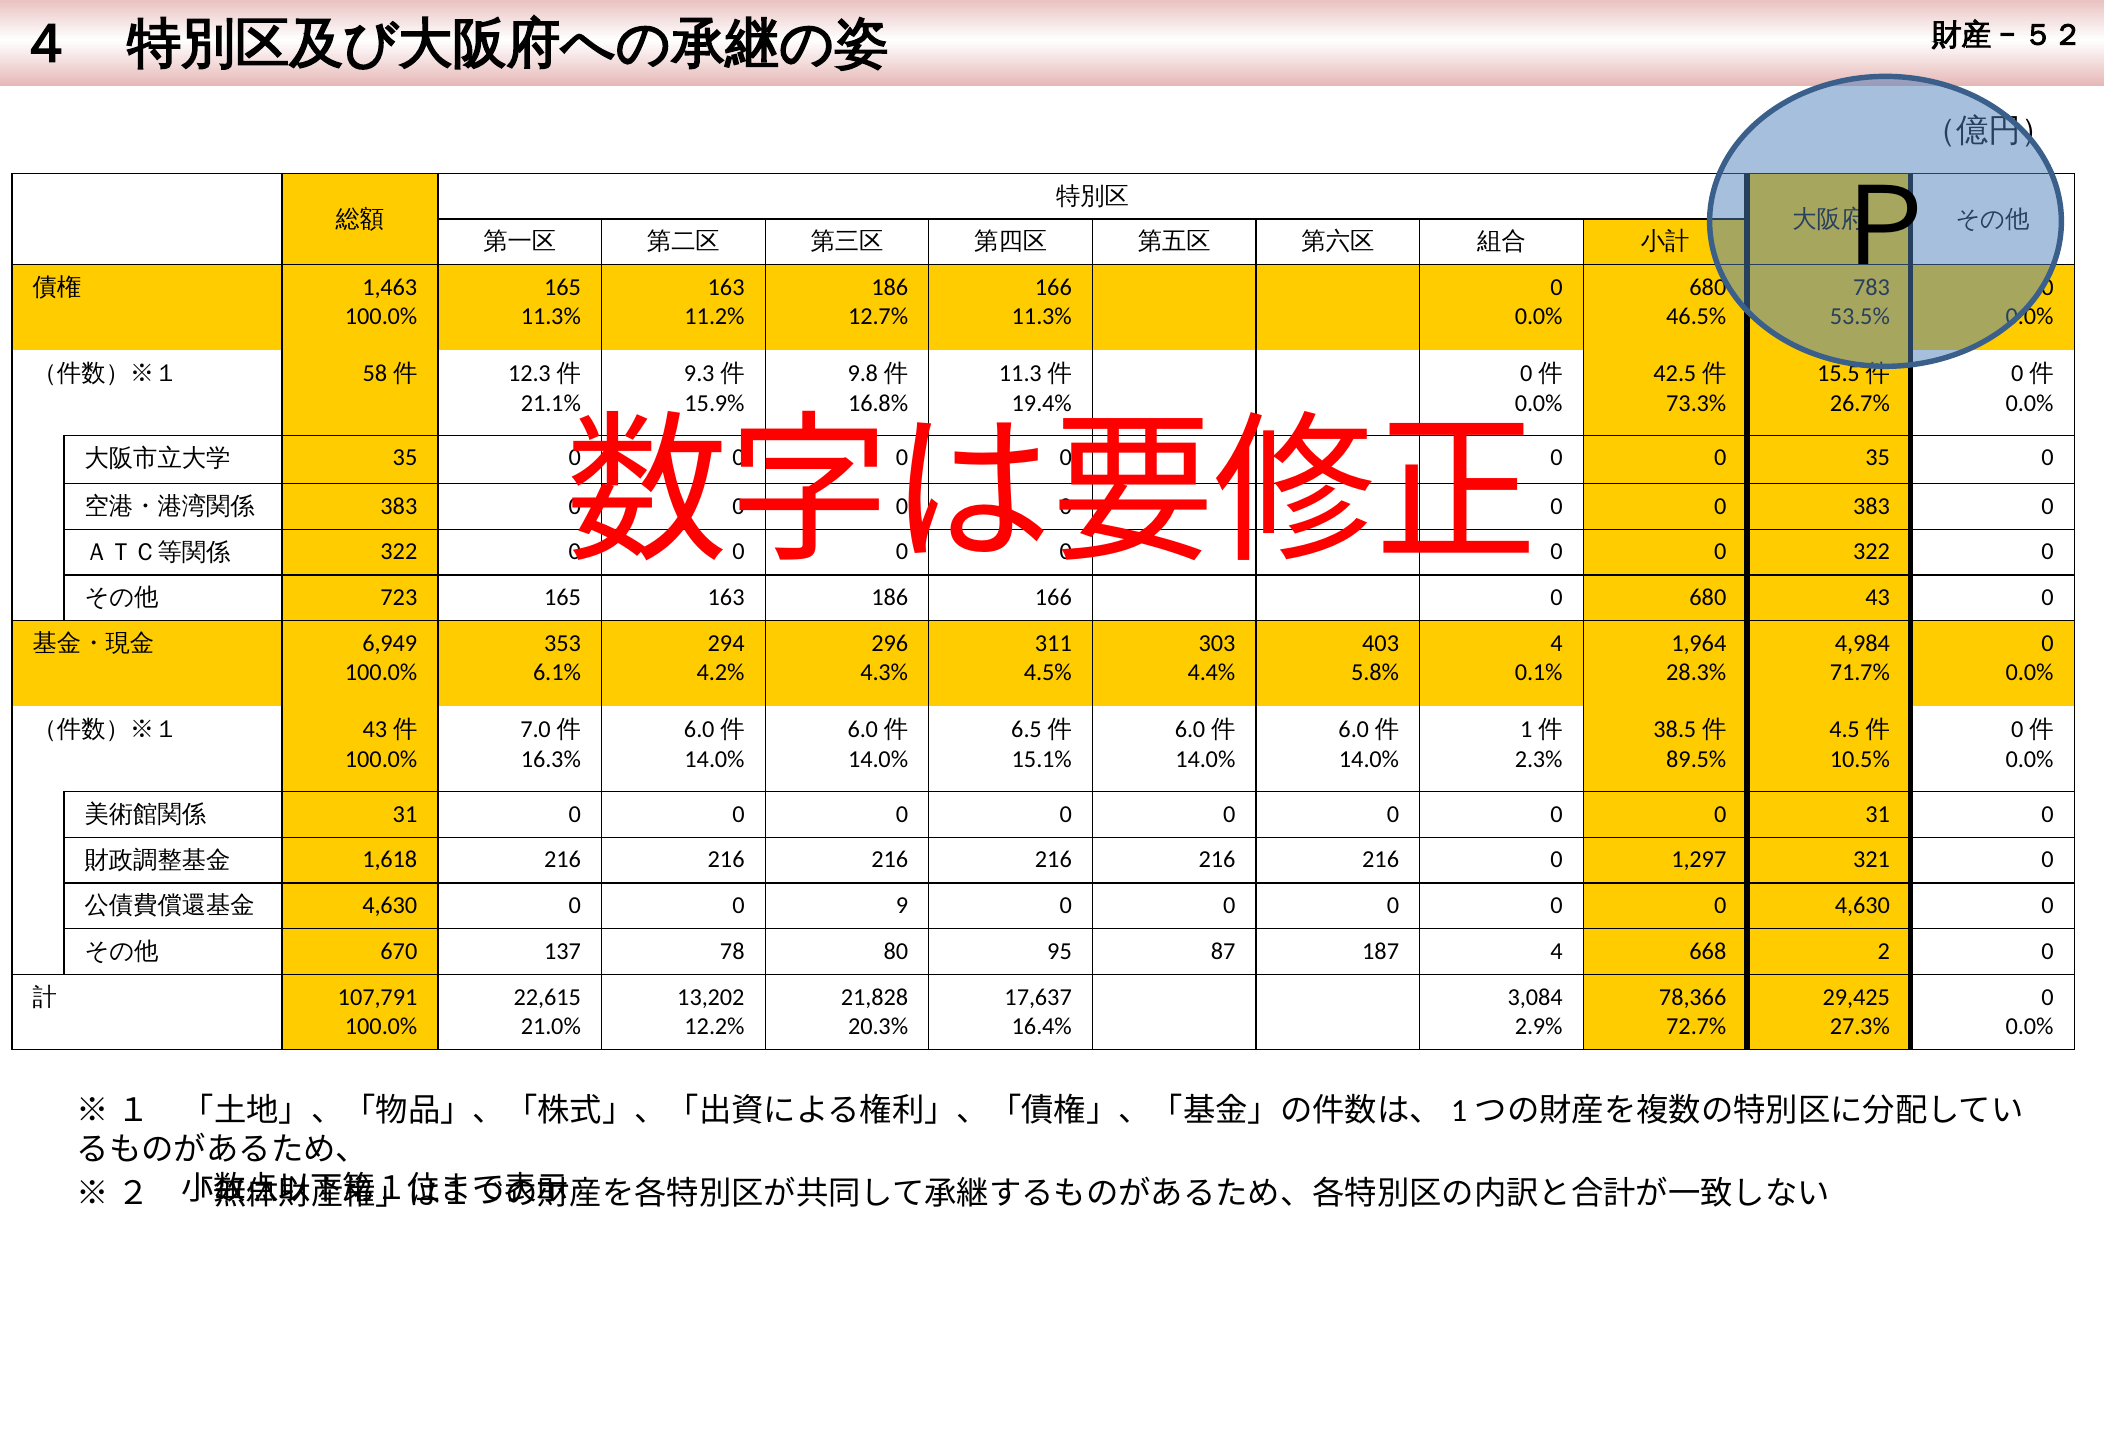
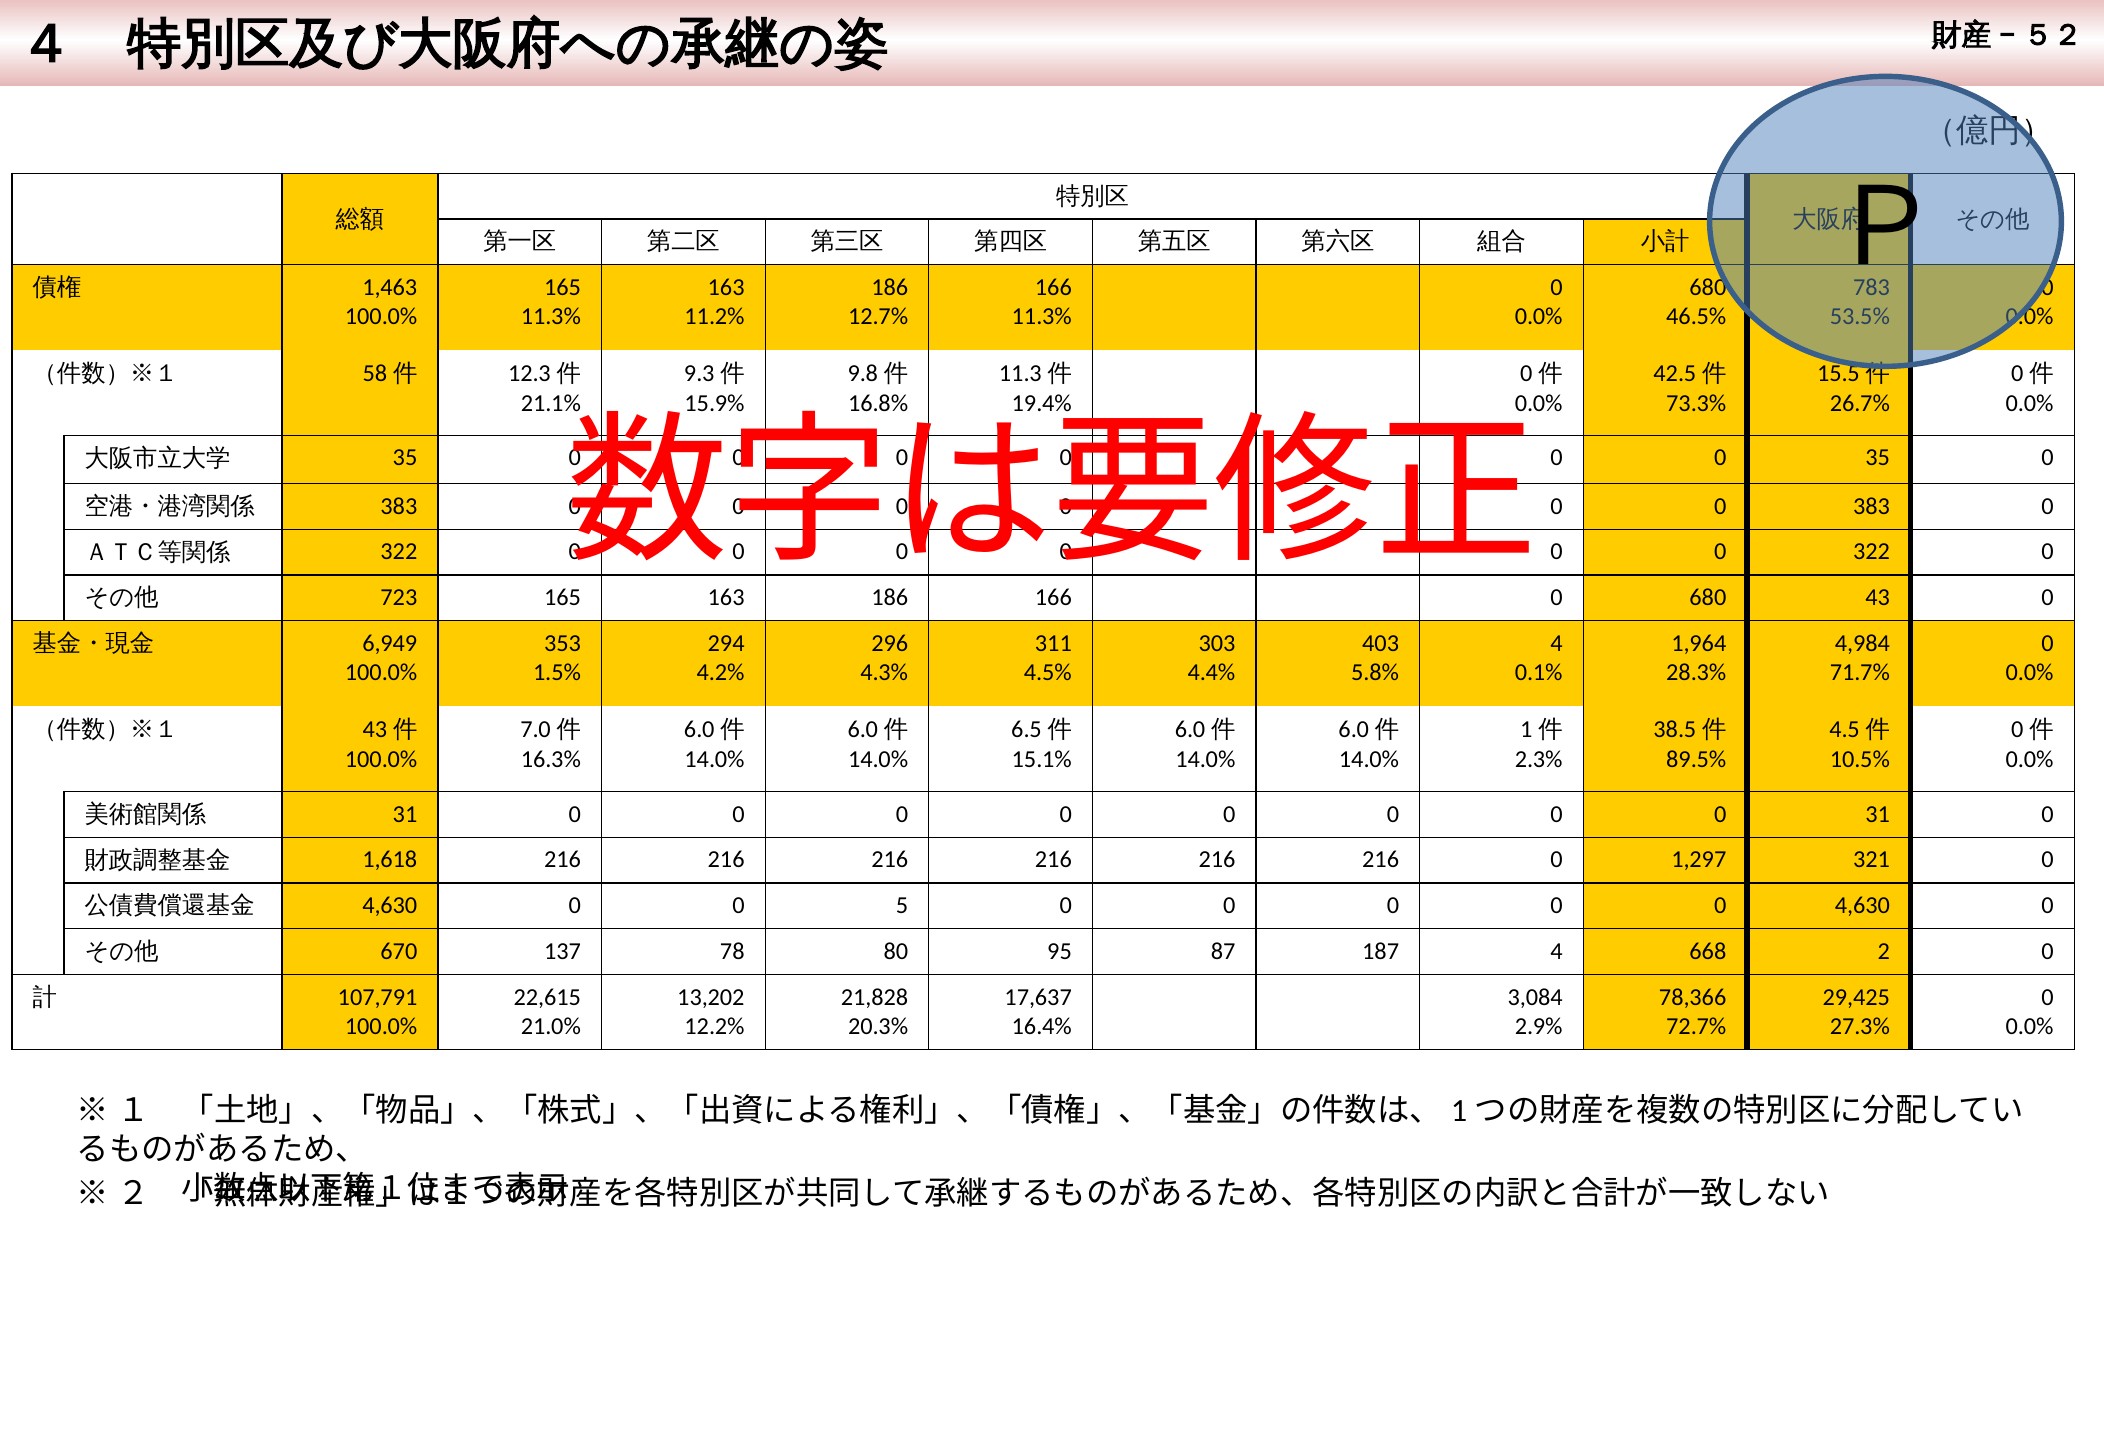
6.1%: 6.1% -> 1.5%
9: 9 -> 5
